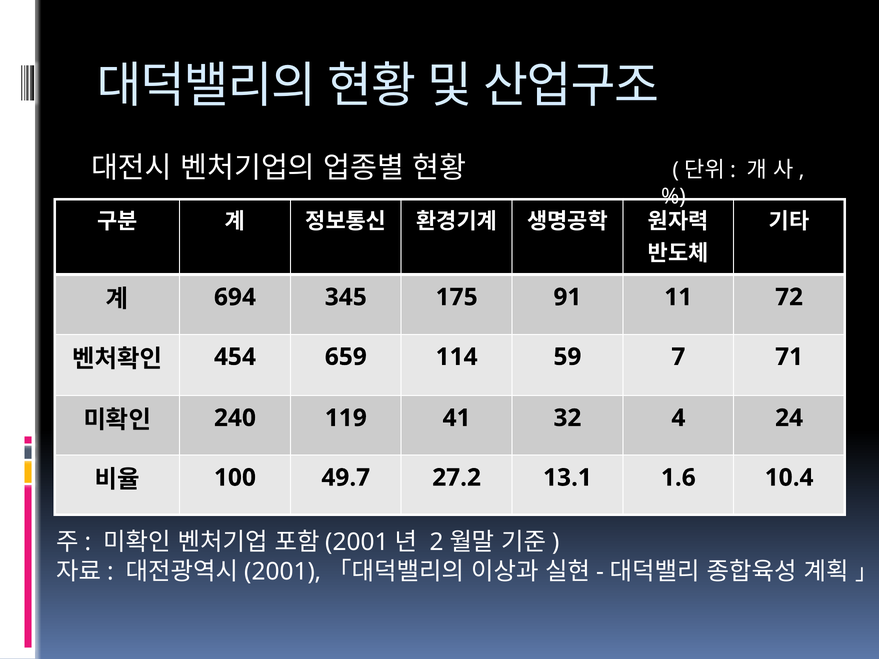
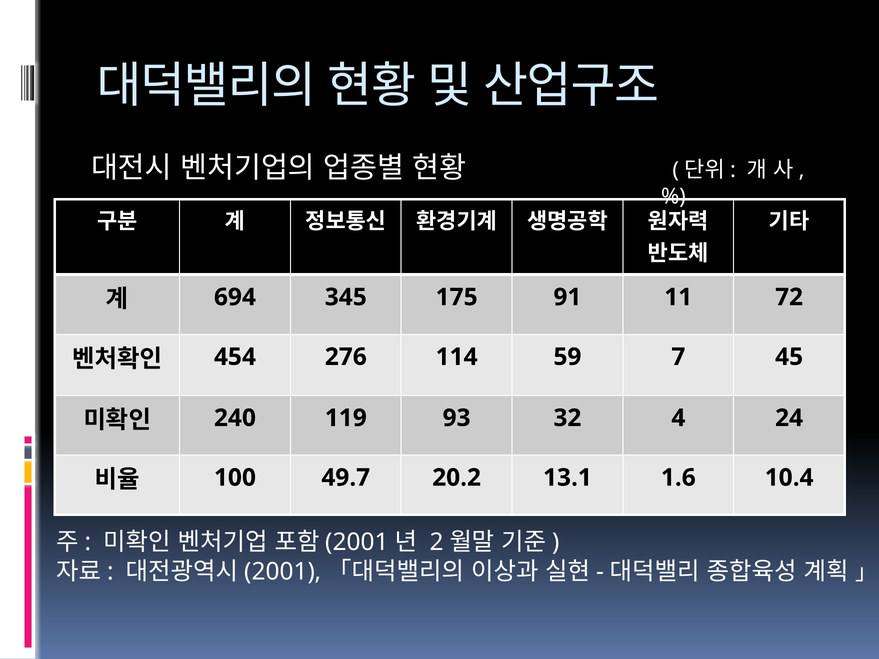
659: 659 -> 276
71: 71 -> 45
41: 41 -> 93
27.2: 27.2 -> 20.2
